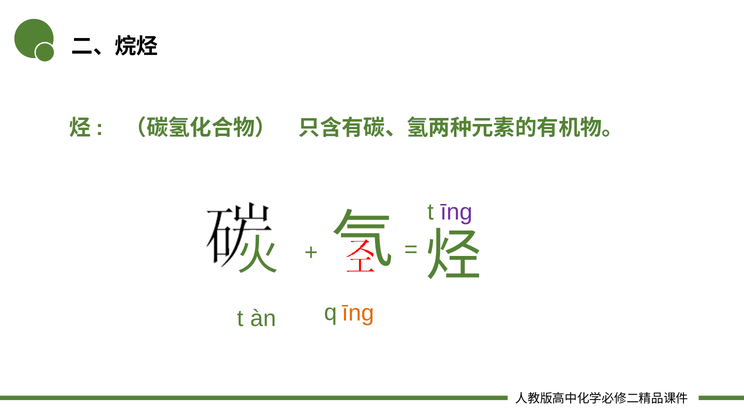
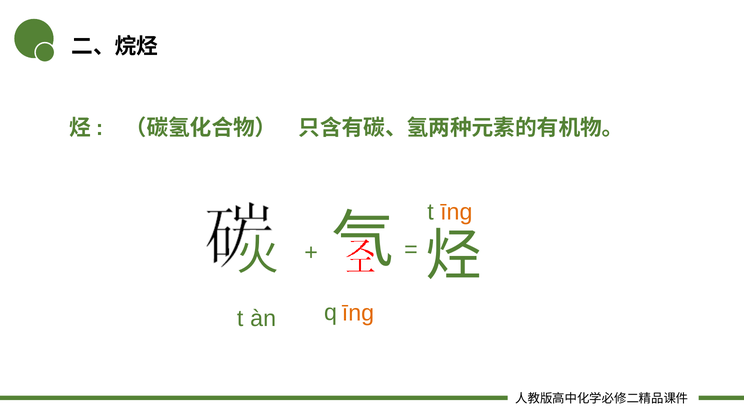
īng at (456, 212) colour: purple -> orange
